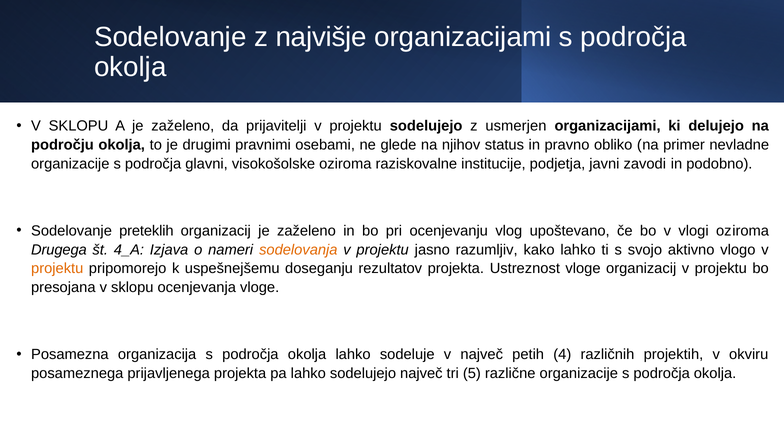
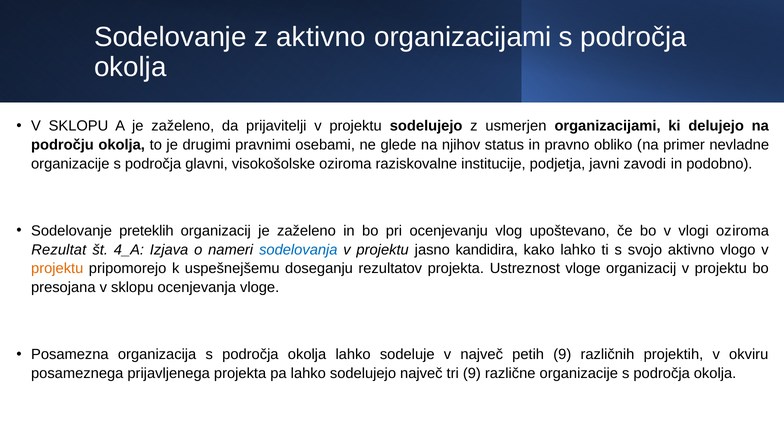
z najvišje: najvišje -> aktivno
Drugega: Drugega -> Rezultat
sodelovanja colour: orange -> blue
razumljiv: razumljiv -> kandidira
petih 4: 4 -> 9
tri 5: 5 -> 9
